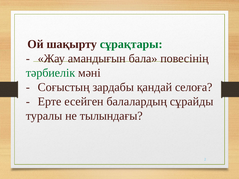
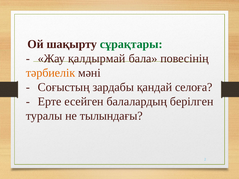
амандығын: амандығын -> қалдырмай
тәрбиелік colour: green -> orange
сұрайды: сұрайды -> берілген
